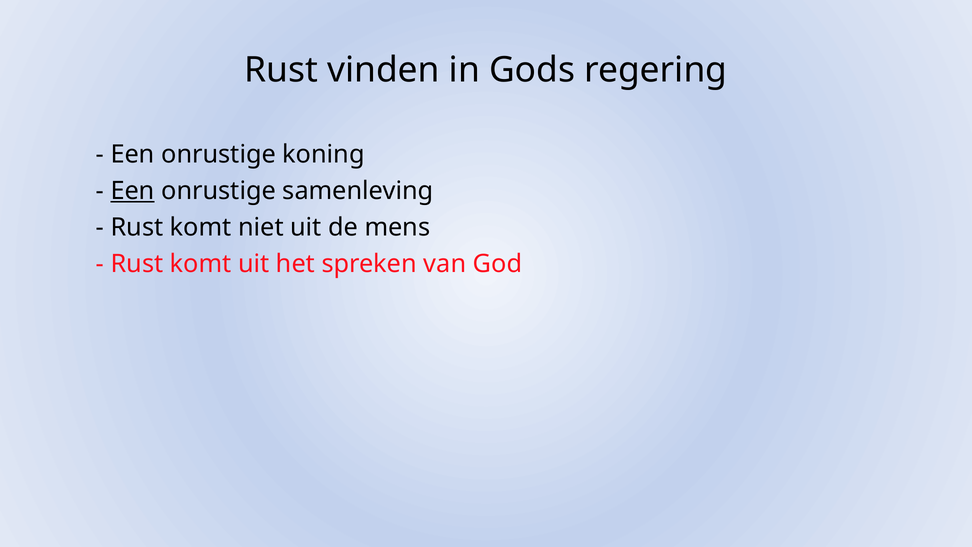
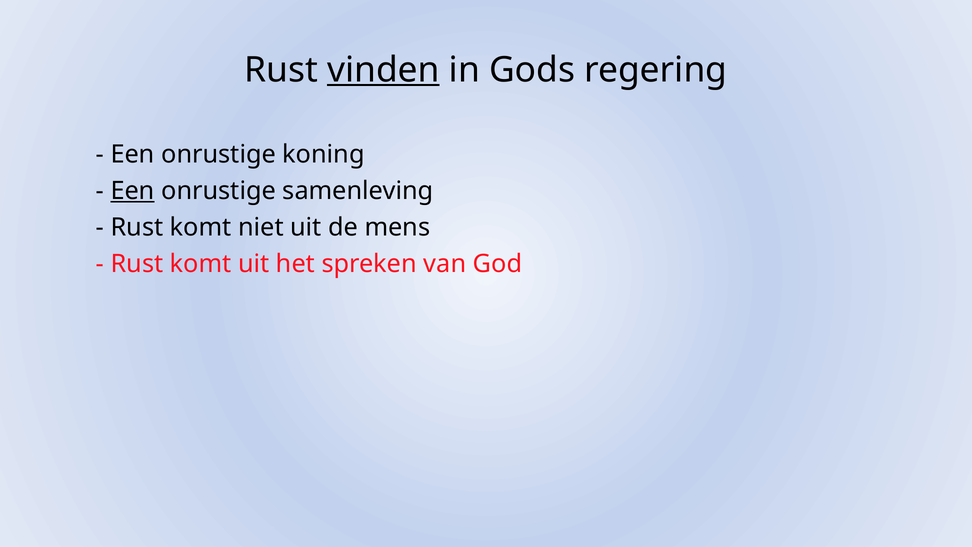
vinden underline: none -> present
